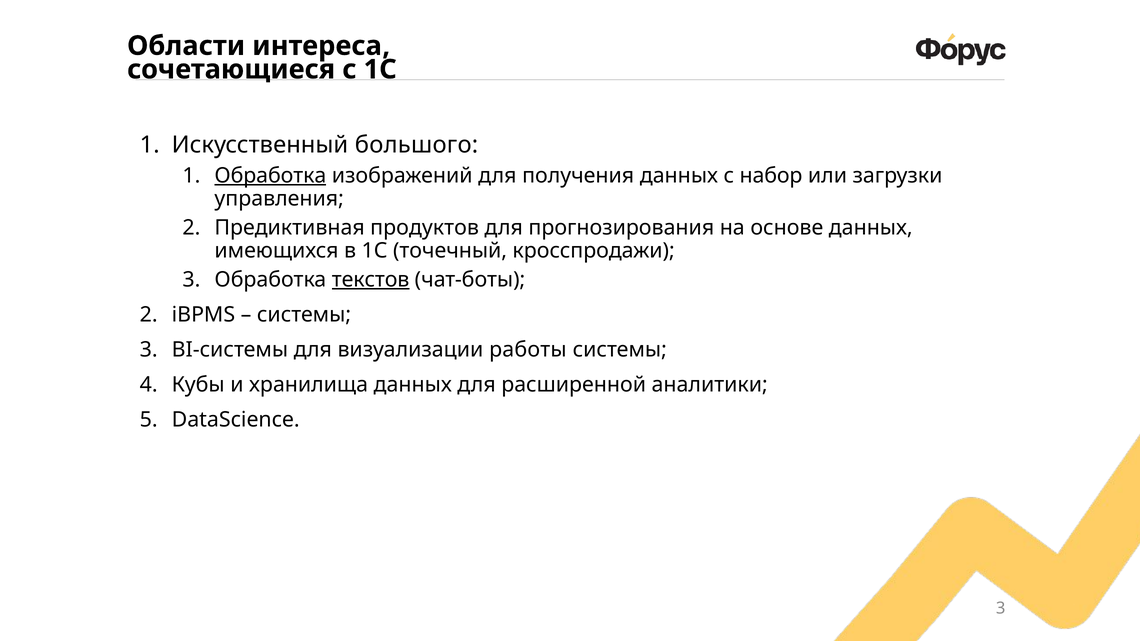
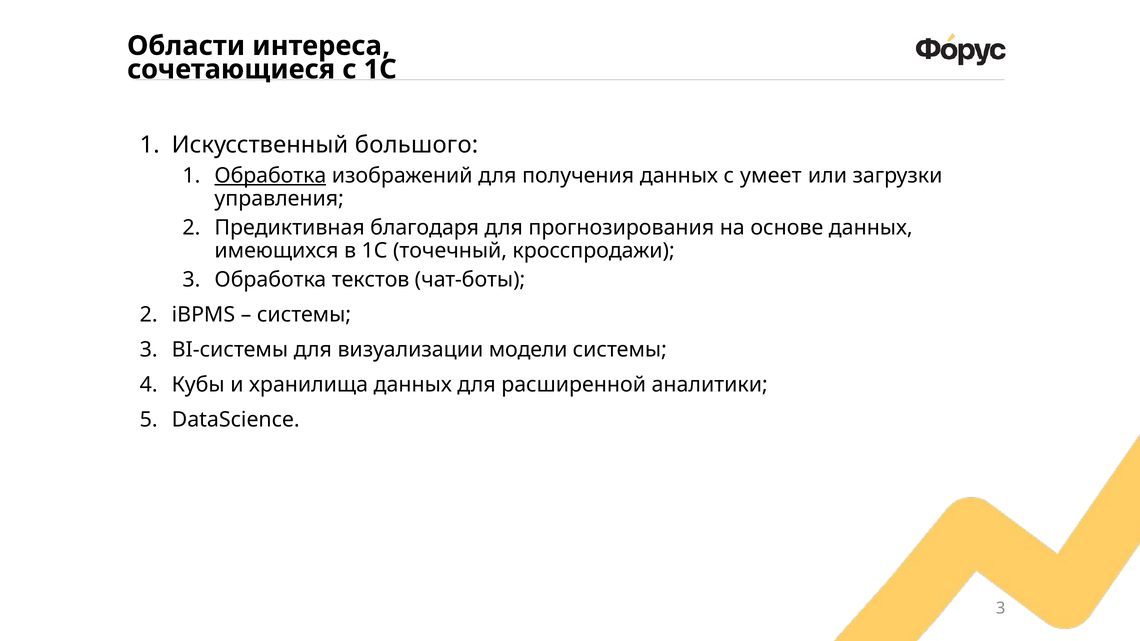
набор: набор -> умеет
продуктов: продуктов -> благодаря
текстов underline: present -> none
работы: работы -> модели
